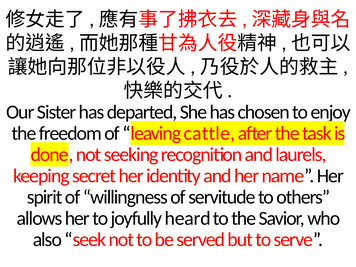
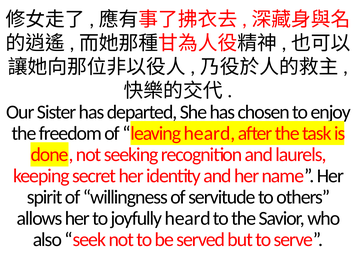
leaving cattle: cattle -> heard
